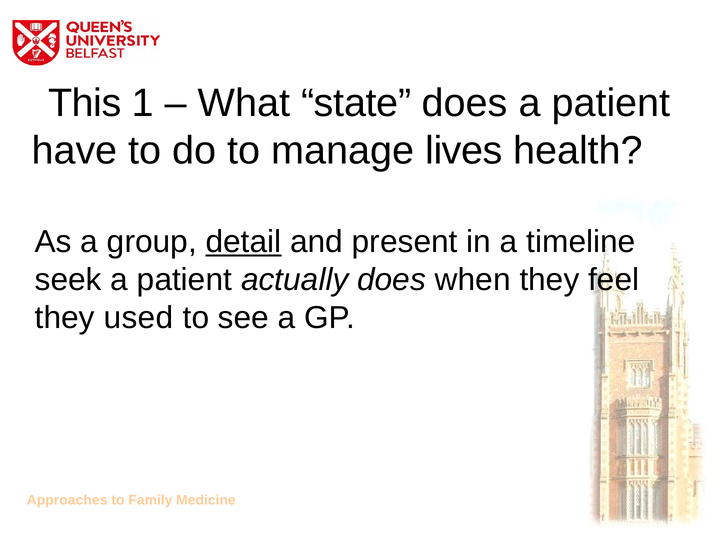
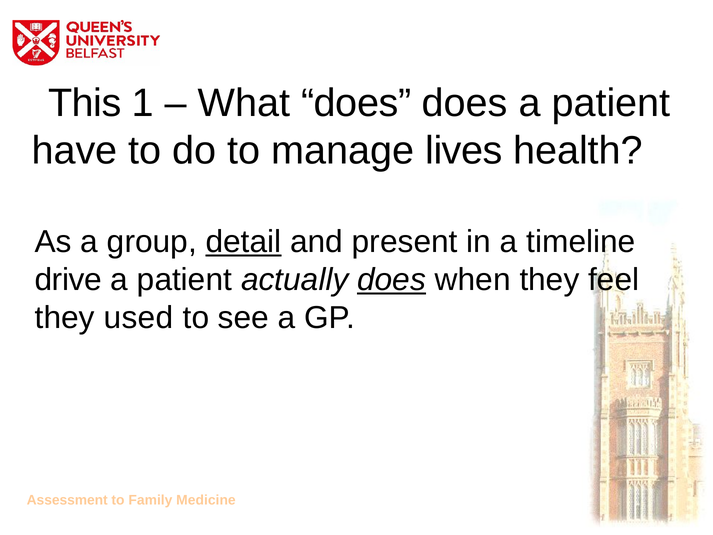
What state: state -> does
seek: seek -> drive
does at (392, 280) underline: none -> present
Approaches: Approaches -> Assessment
